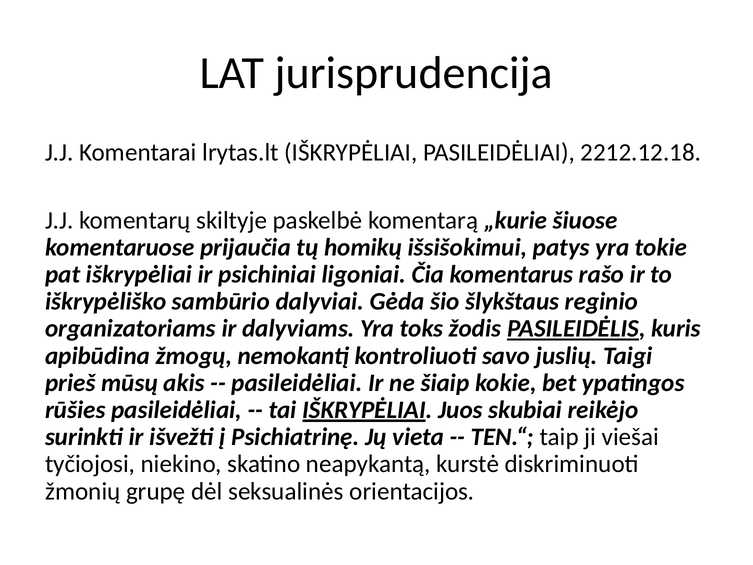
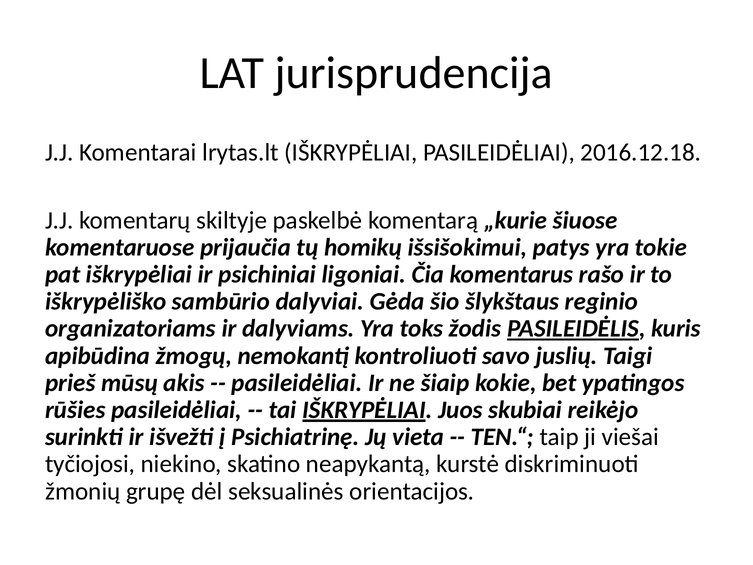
2212.12.18: 2212.12.18 -> 2016.12.18
